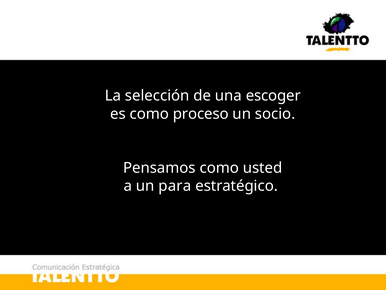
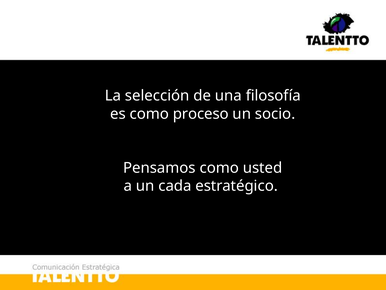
escoger: escoger -> filosofía
para: para -> cada
